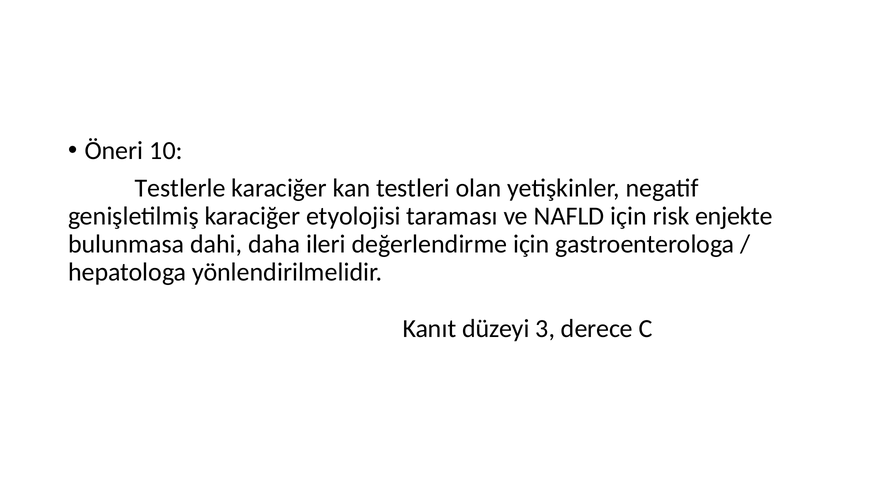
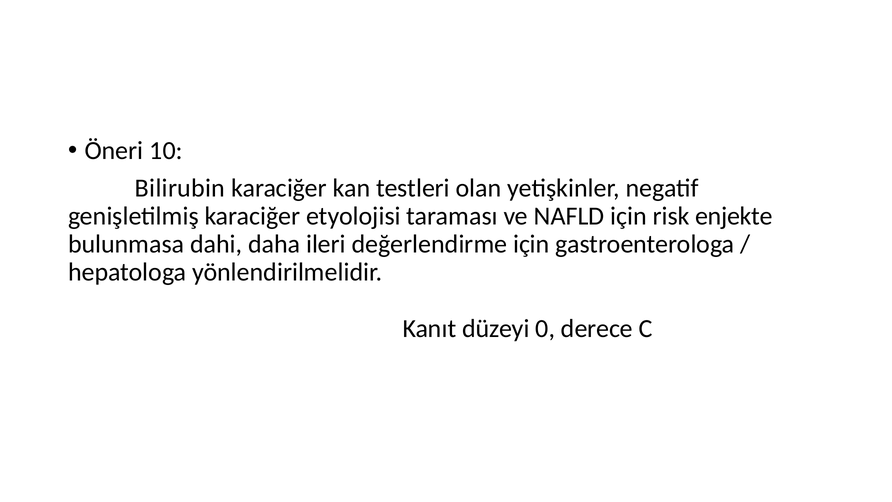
Testlerle: Testlerle -> Bilirubin
3: 3 -> 0
